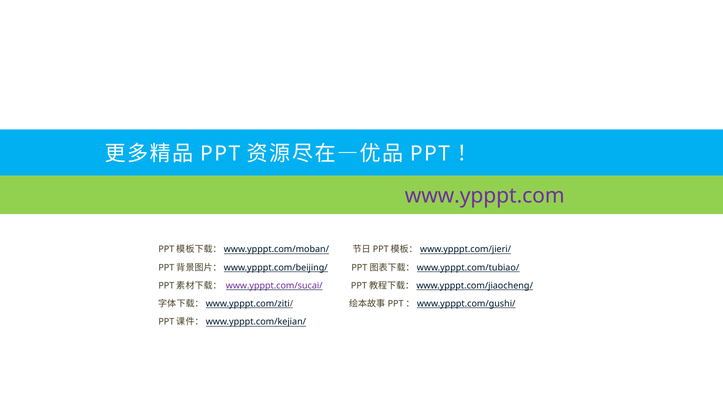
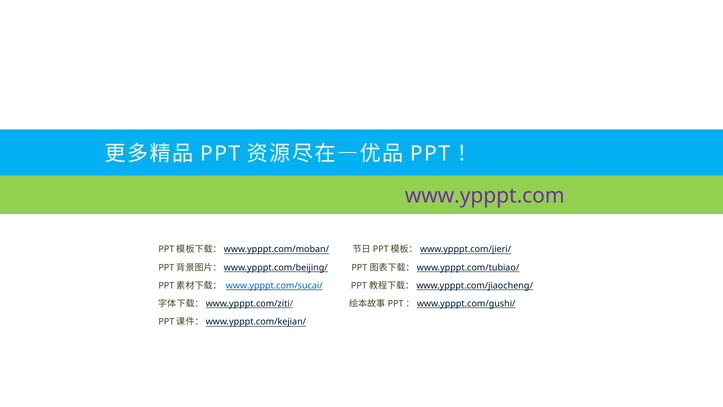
www.ypppt.com/sucai/ colour: purple -> blue
